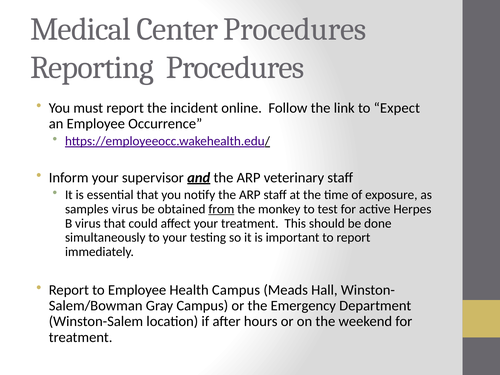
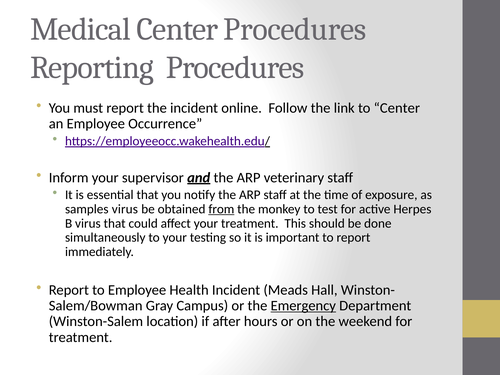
to Expect: Expect -> Center
Health Campus: Campus -> Incident
Emergency underline: none -> present
